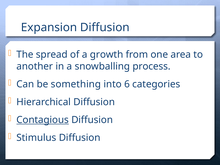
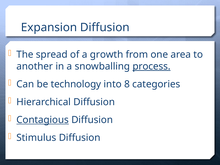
process underline: none -> present
something: something -> technology
6: 6 -> 8
